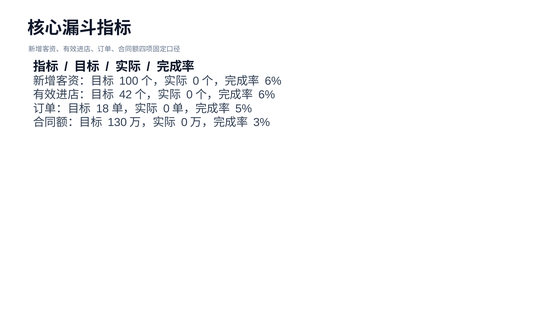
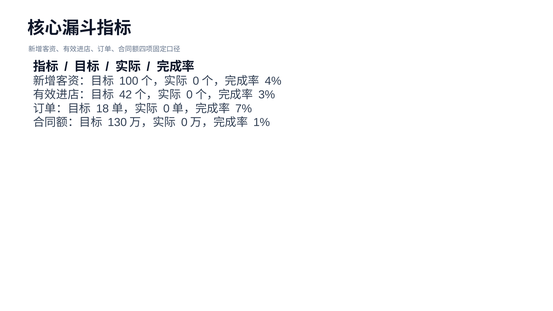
6% at (273, 81): 6% -> 4%
6% at (267, 95): 6% -> 3%
5%: 5% -> 7%
3%: 3% -> 1%
